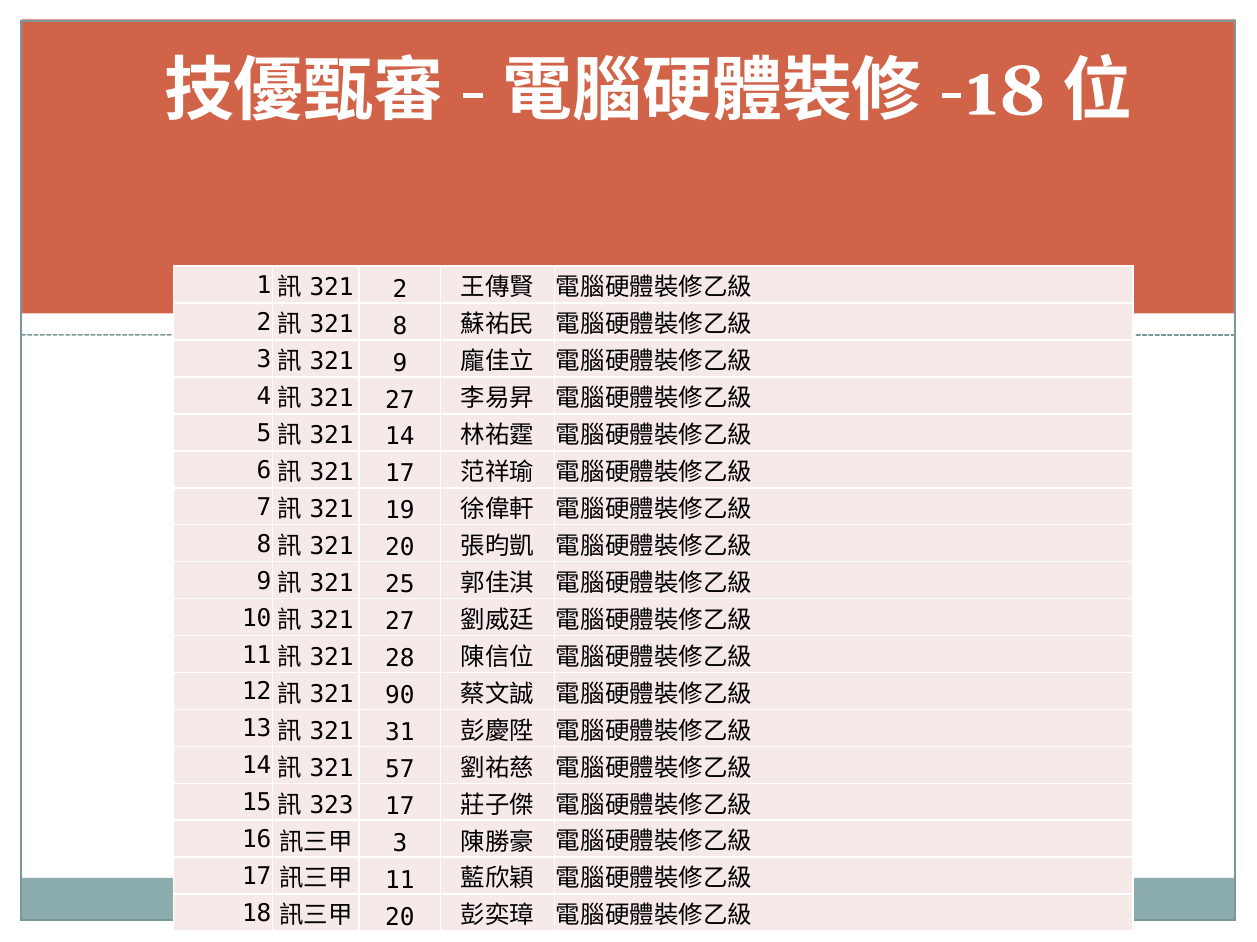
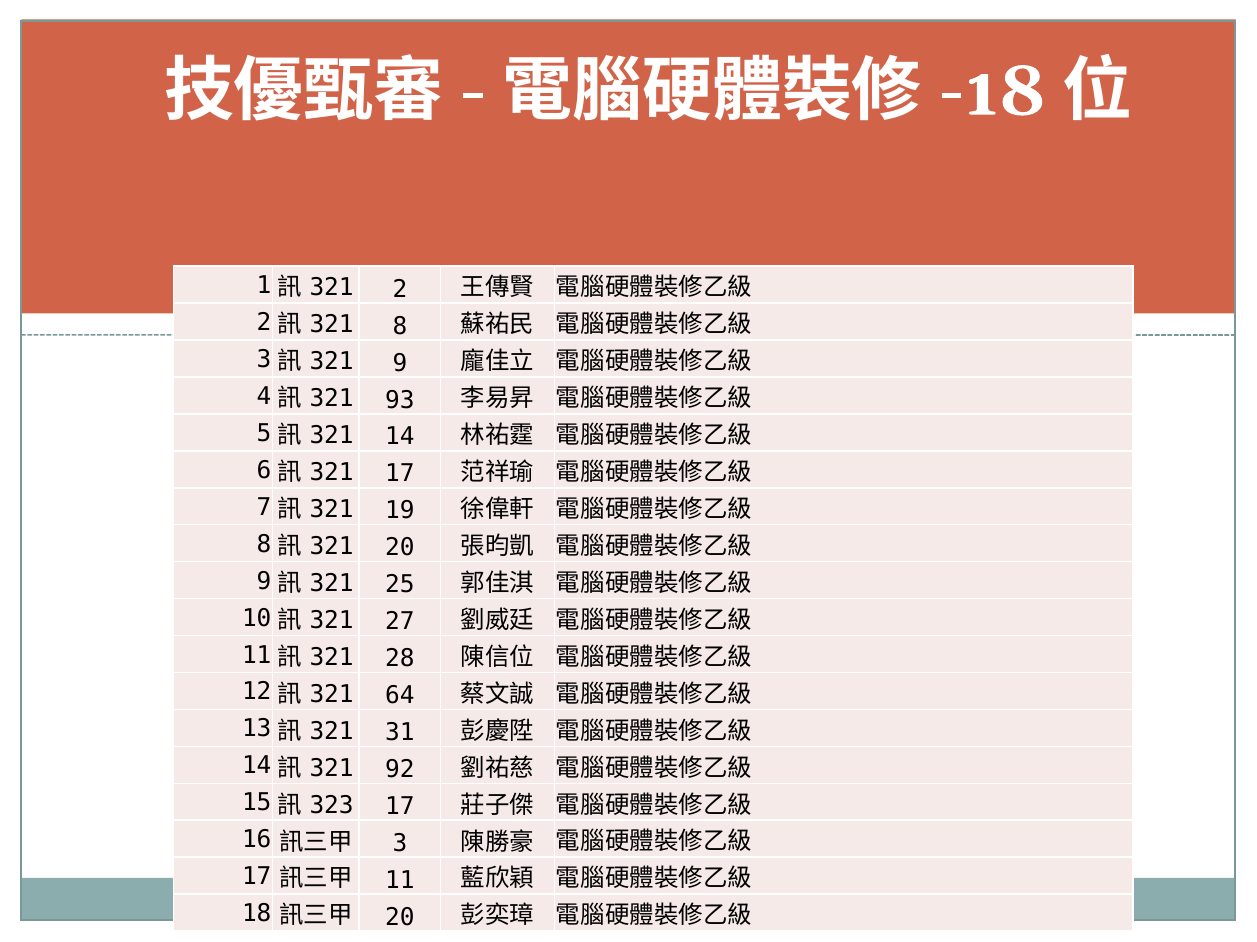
27 at (400, 400): 27 -> 93
90: 90 -> 64
57: 57 -> 92
